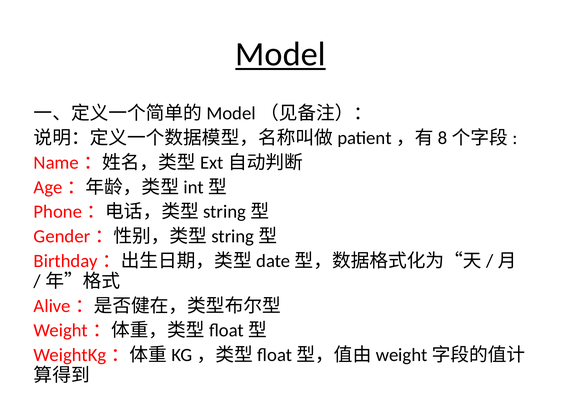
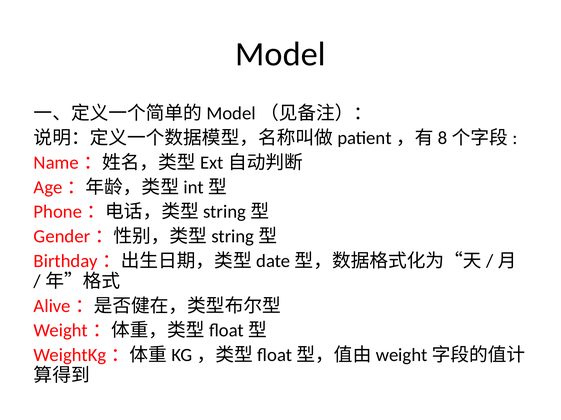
Model underline: present -> none
